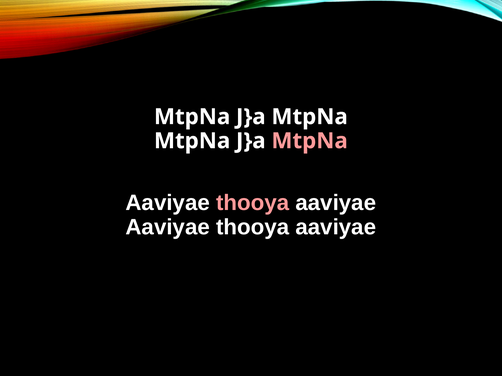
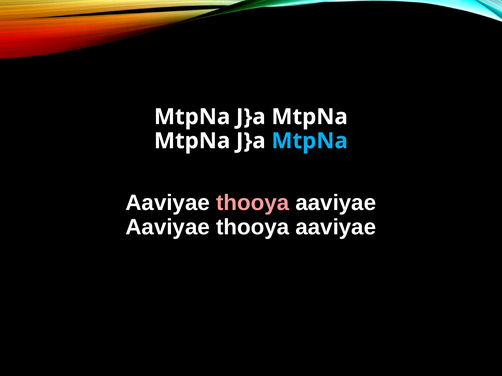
MtpNa at (310, 141) colour: pink -> light blue
